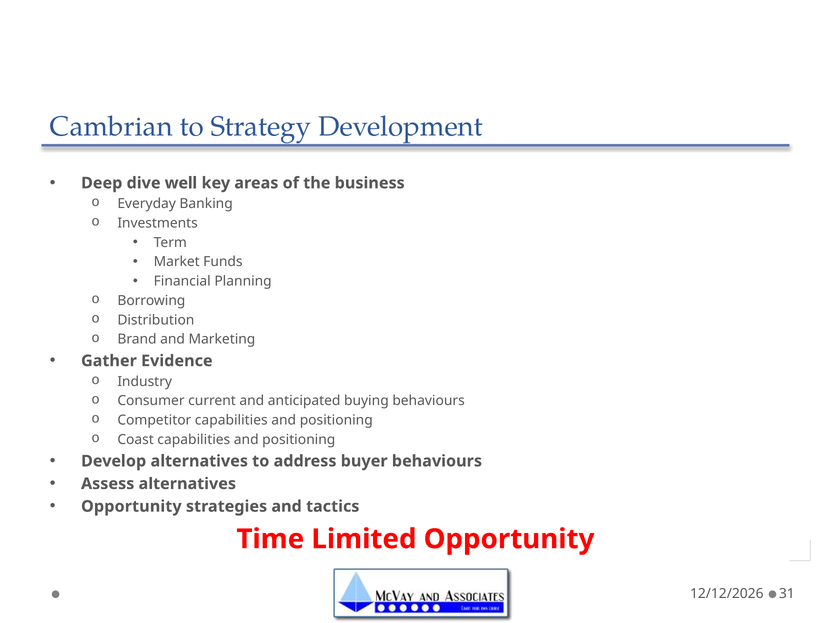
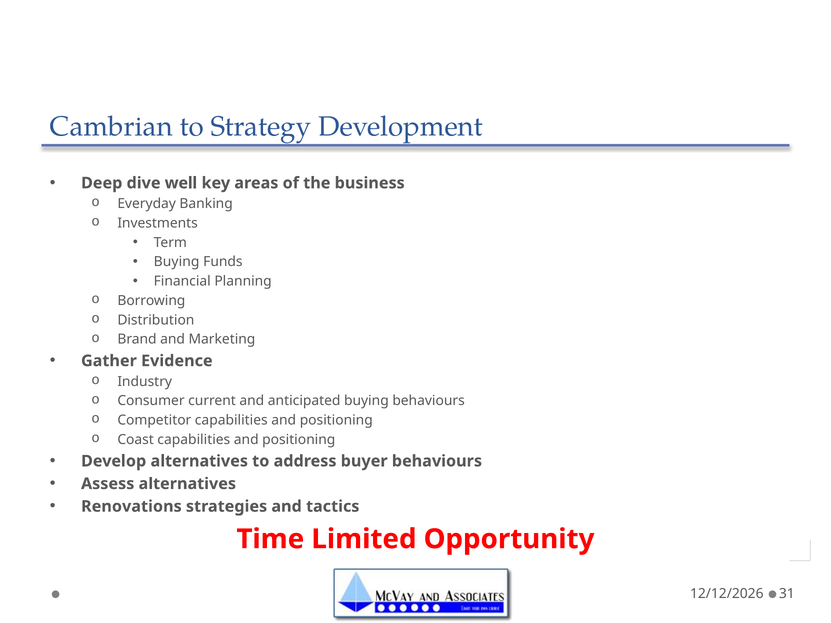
Market at (177, 262): Market -> Buying
Opportunity at (131, 507): Opportunity -> Renovations
